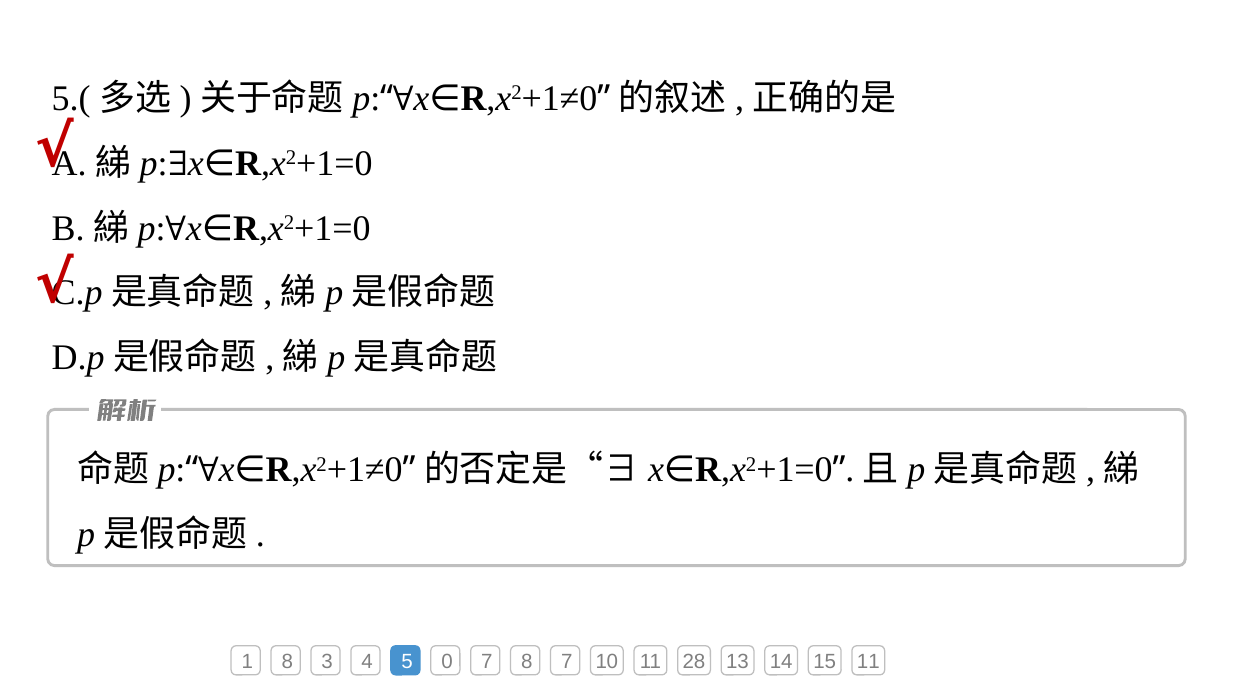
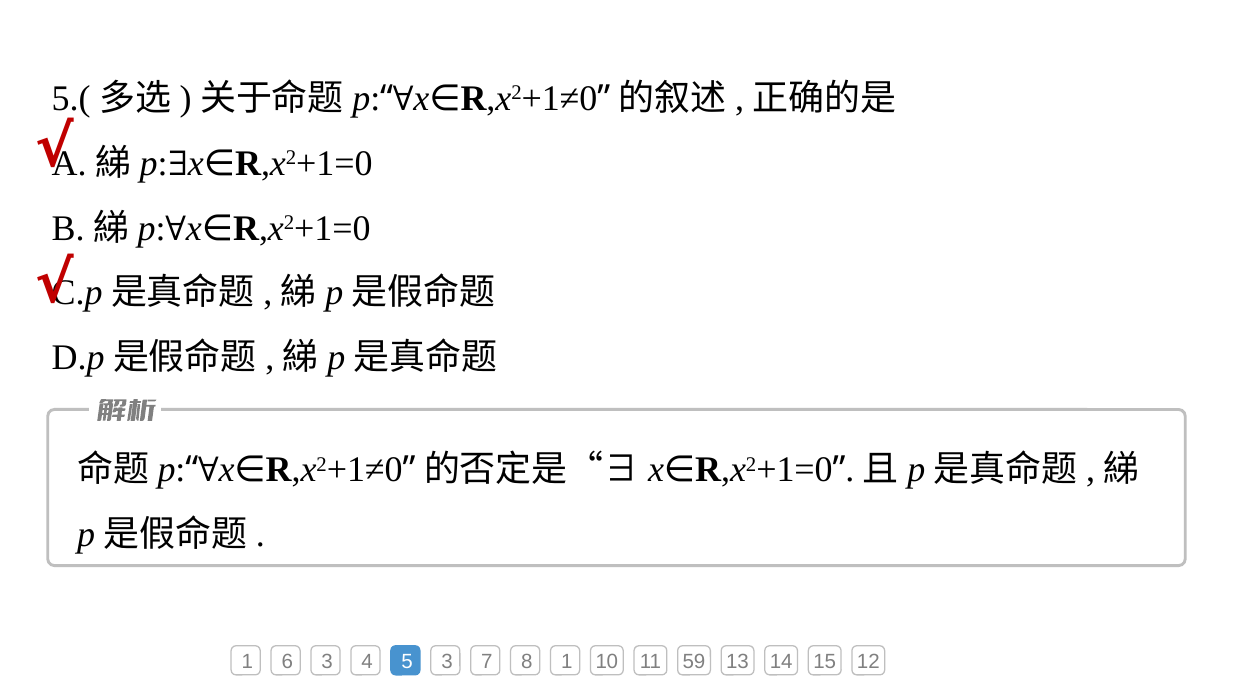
1 8: 8 -> 6
5 0: 0 -> 3
8 7: 7 -> 1
28: 28 -> 59
15 11: 11 -> 12
